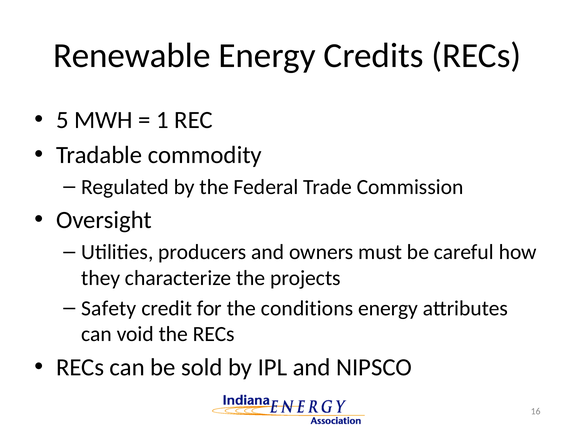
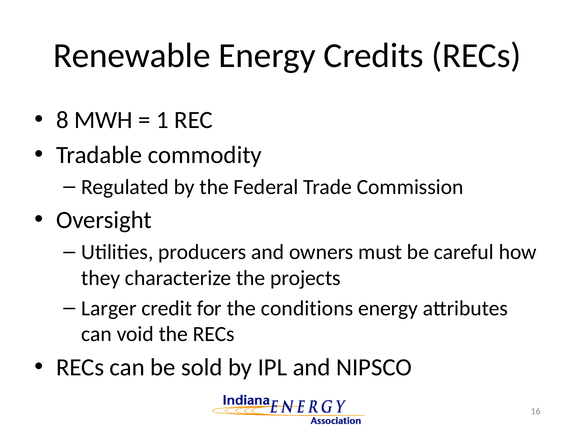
5: 5 -> 8
Safety: Safety -> Larger
